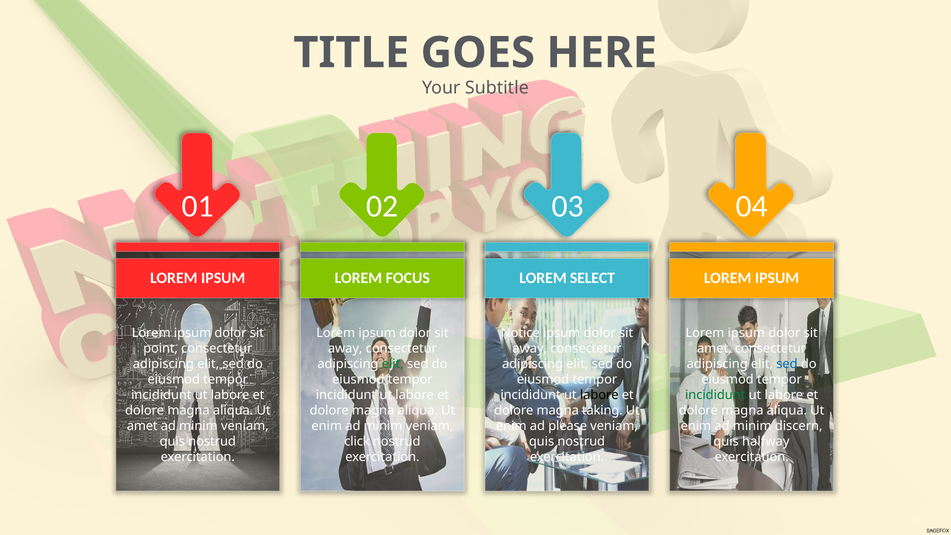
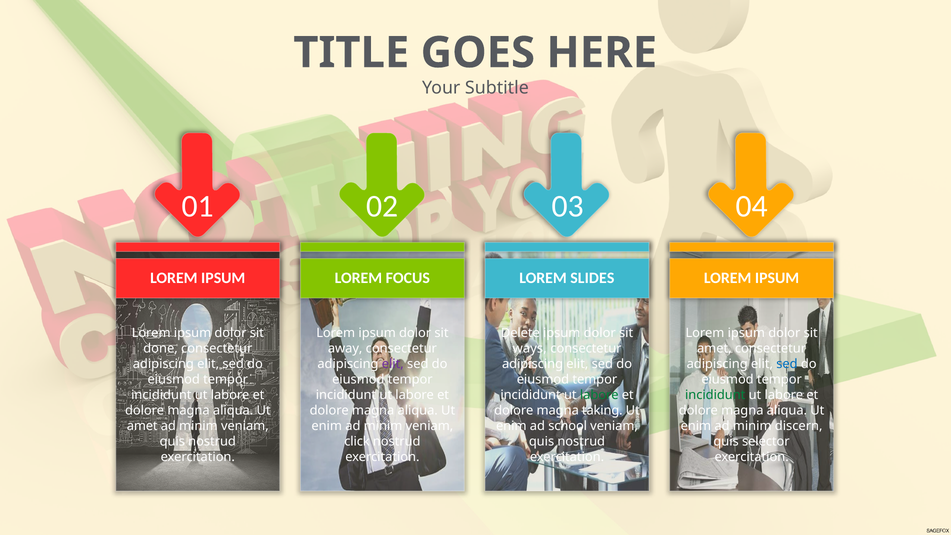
SELECT: SELECT -> SLIDES
Notice: Notice -> Delete
point: point -> done
away at (530, 349): away -> ways
elit at (393, 364) colour: green -> purple
labore at (599, 395) colour: black -> green
please: please -> school
halfway: halfway -> selector
